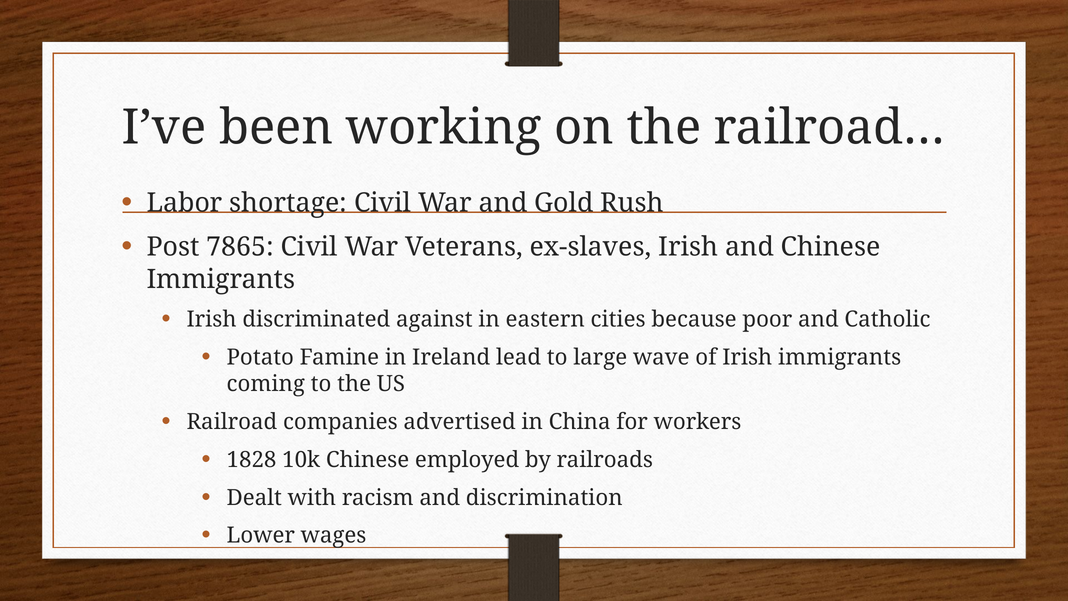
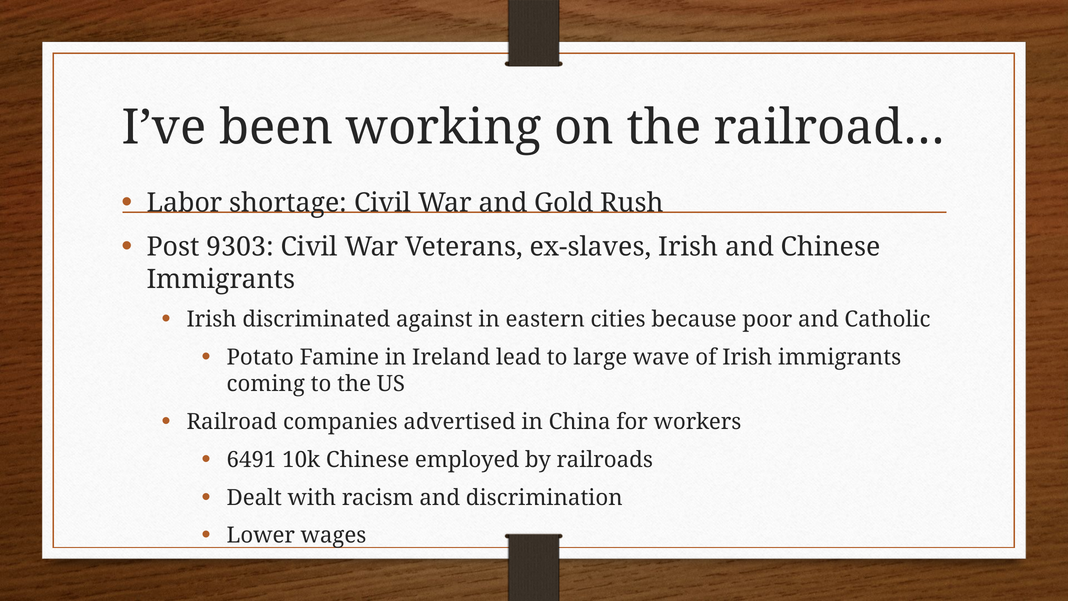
7865: 7865 -> 9303
1828: 1828 -> 6491
